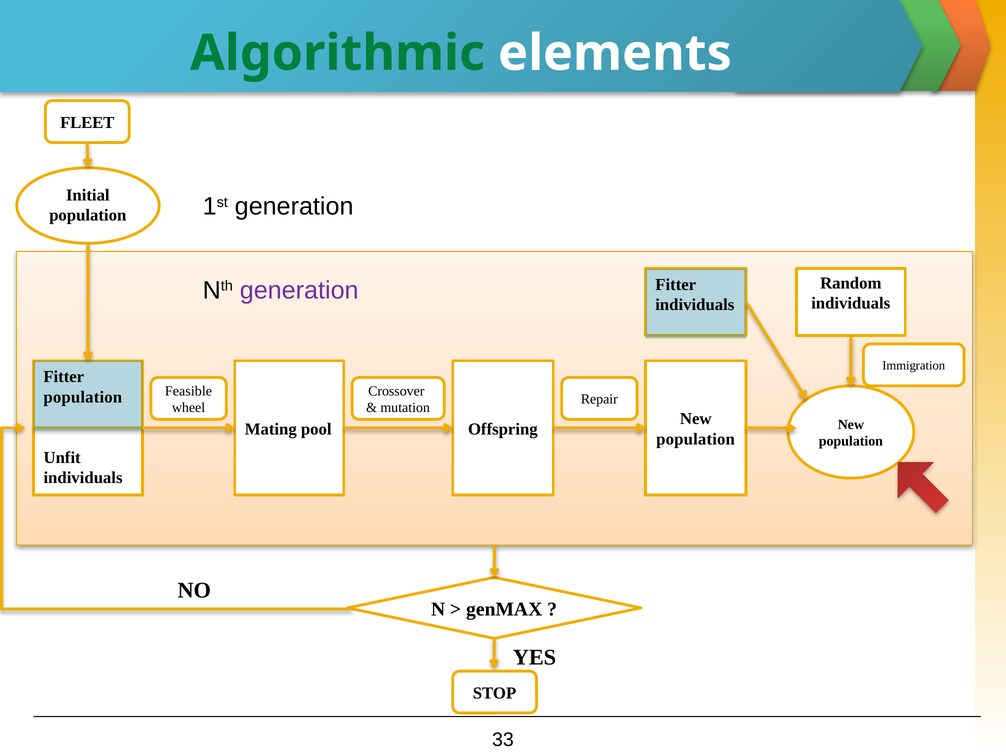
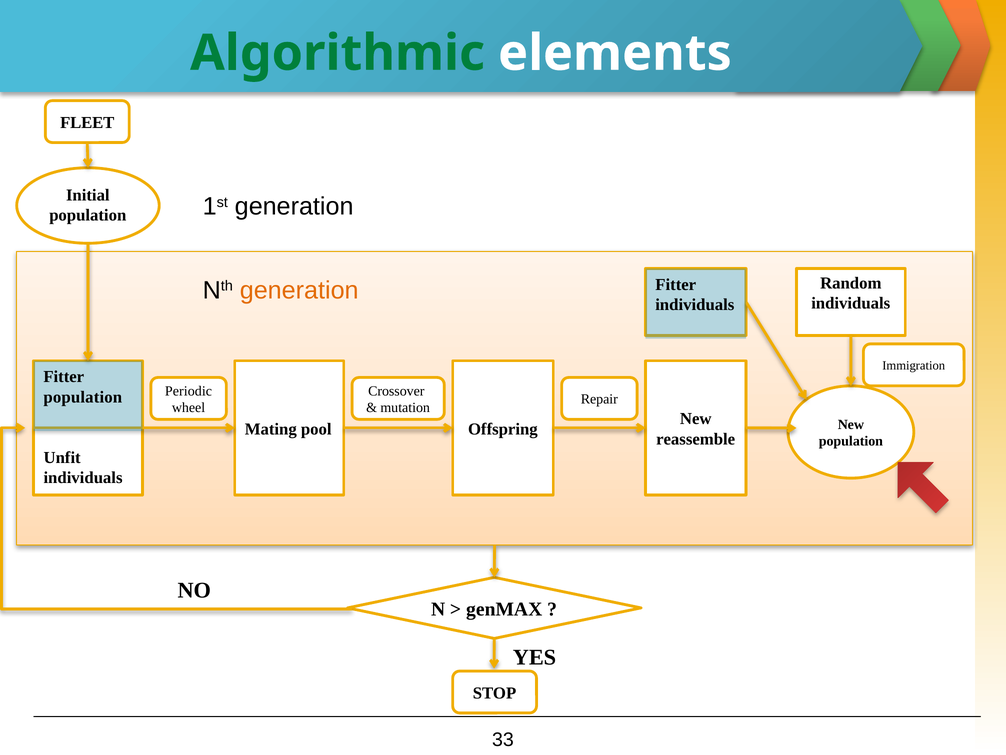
generation at (299, 290) colour: purple -> orange
Feasible: Feasible -> Periodic
population at (696, 439): population -> reassemble
